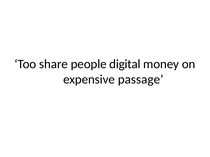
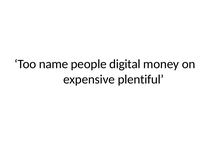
share: share -> name
passage: passage -> plentiful
